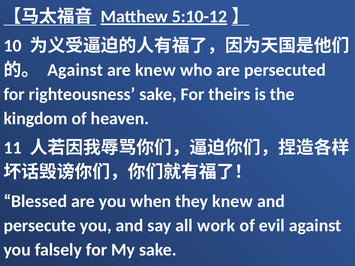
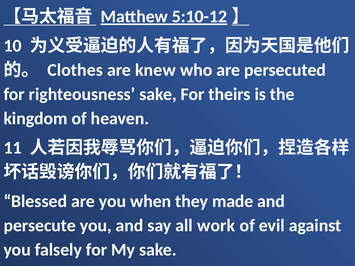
Against at (75, 70): Against -> Clothes
they knew: knew -> made
